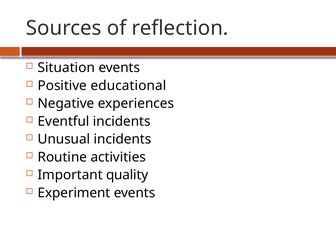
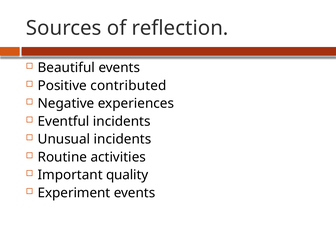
Situation: Situation -> Beautiful
educational: educational -> contributed
